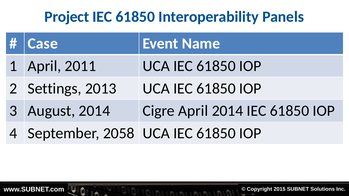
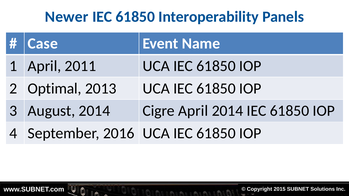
Project: Project -> Newer
Settings: Settings -> Optimal
2058: 2058 -> 2016
